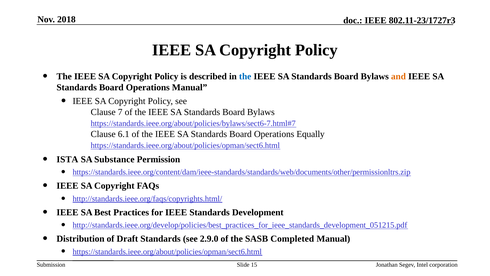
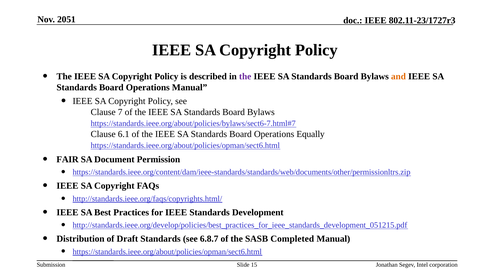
2018: 2018 -> 2051
the at (245, 76) colour: blue -> purple
ISTA: ISTA -> FAIR
Substance: Substance -> Document
2.9.0: 2.9.0 -> 6.8.7
